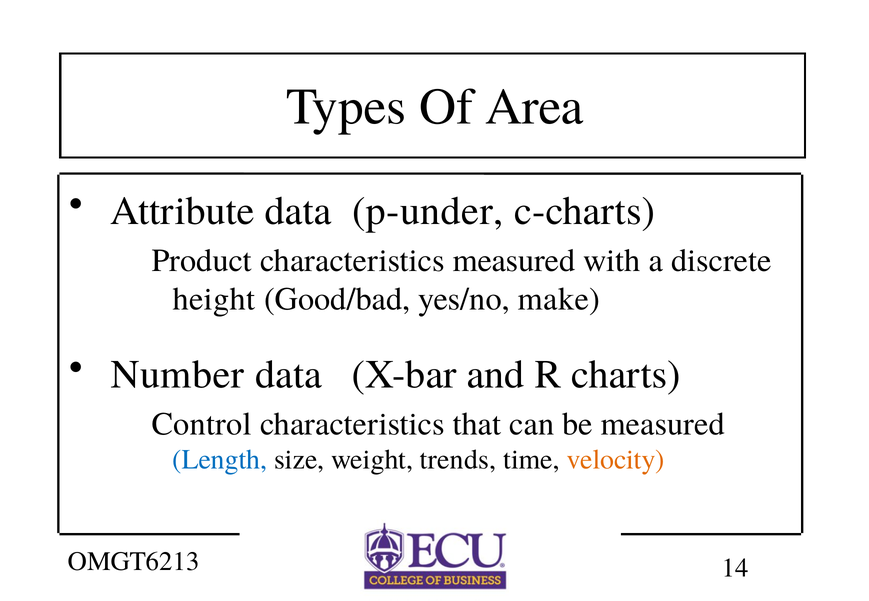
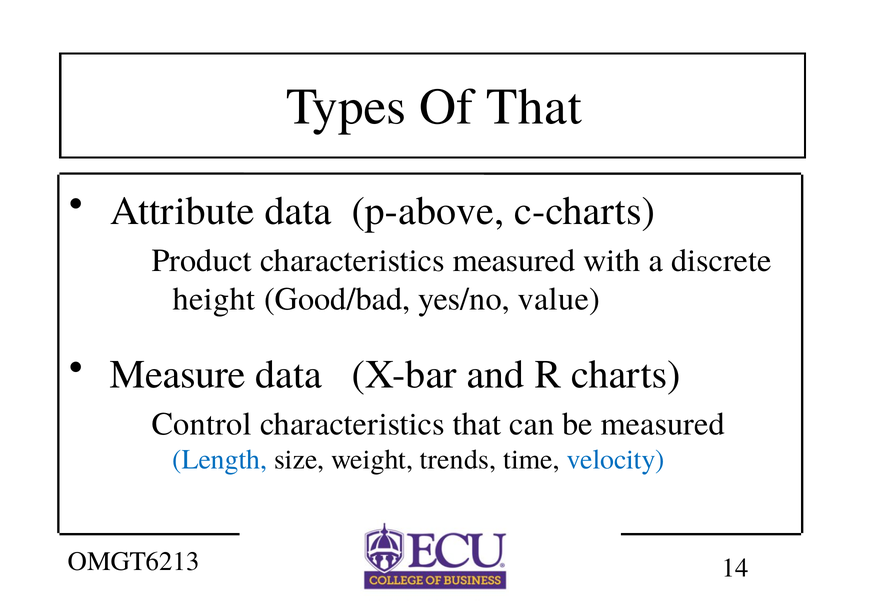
Of Area: Area -> That
p-under: p-under -> p-above
make: make -> value
Number: Number -> Measure
velocity colour: orange -> blue
